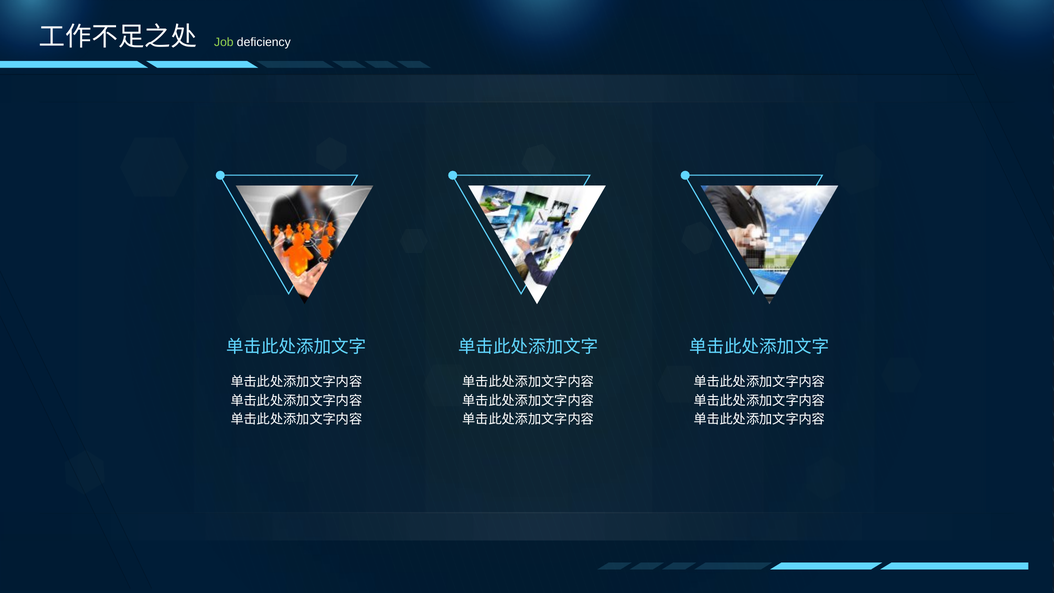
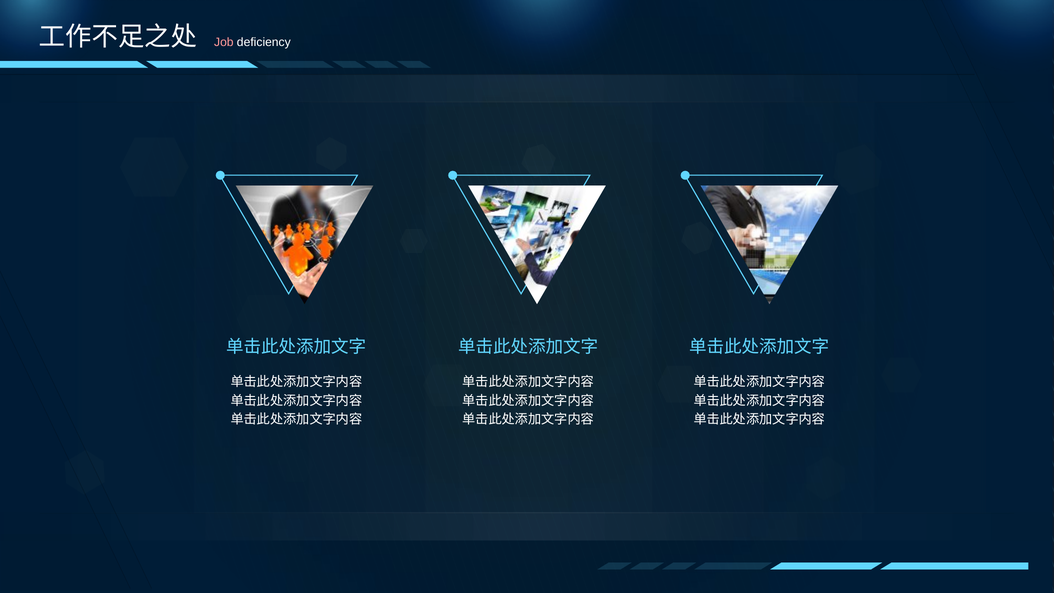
Job colour: light green -> pink
